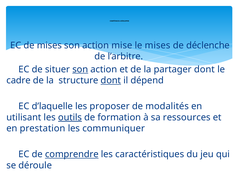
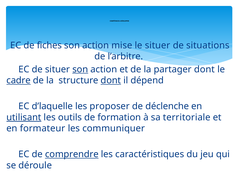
de mises: mises -> fiches
le mises: mises -> situer
déclenche: déclenche -> situations
cadre underline: none -> present
modalités: modalités -> déclenche
utilisant underline: none -> present
outils underline: present -> none
ressources: ressources -> territoriale
prestation: prestation -> formateur
